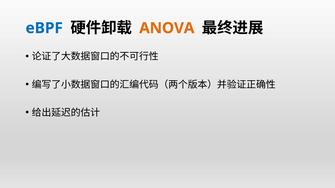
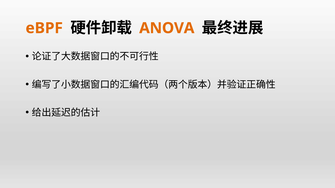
eBPF colour: blue -> orange
